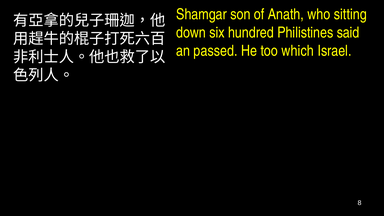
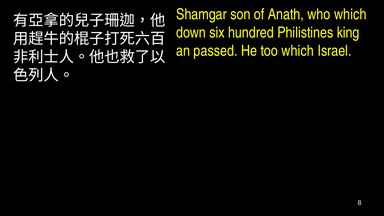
who sitting: sitting -> which
said: said -> king
